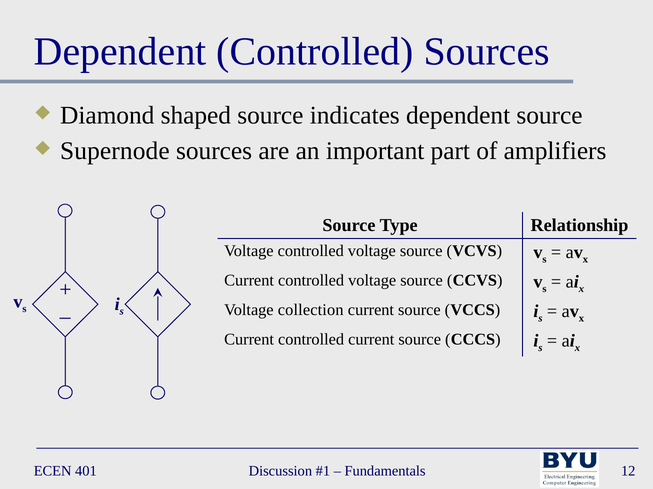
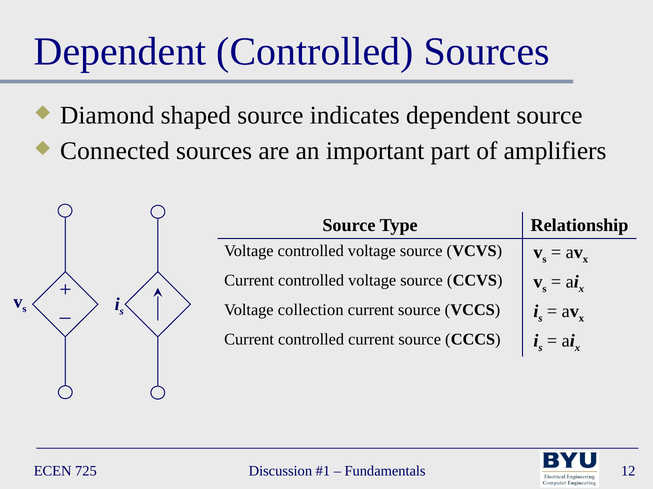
Supernode: Supernode -> Connected
401: 401 -> 725
